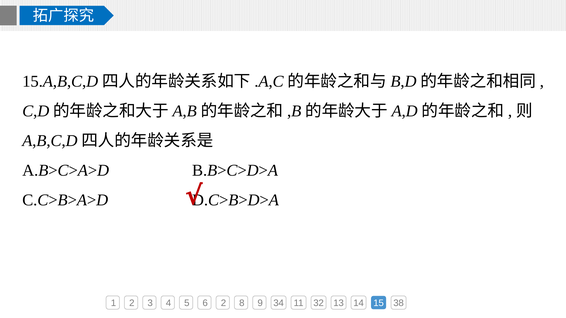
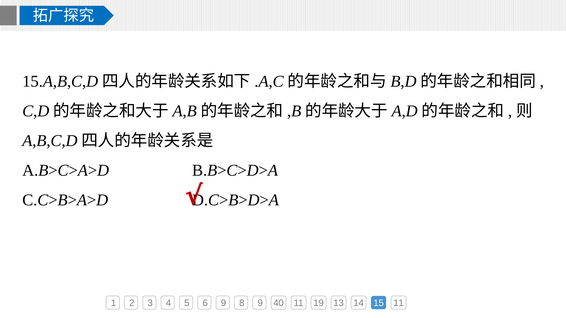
6 2: 2 -> 9
34: 34 -> 40
32: 32 -> 19
15 38: 38 -> 11
